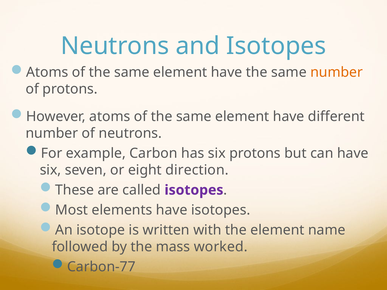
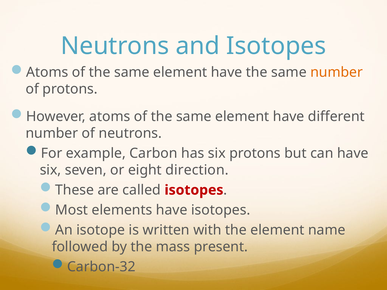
isotopes at (194, 190) colour: purple -> red
worked: worked -> present
Carbon-77: Carbon-77 -> Carbon-32
